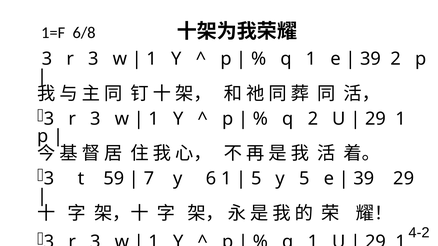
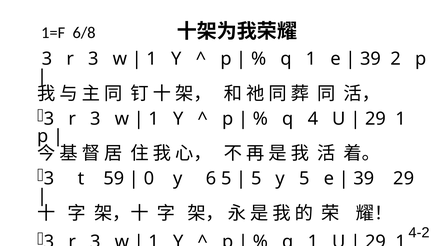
q 2: 2 -> 4
7: 7 -> 0
6 1: 1 -> 5
